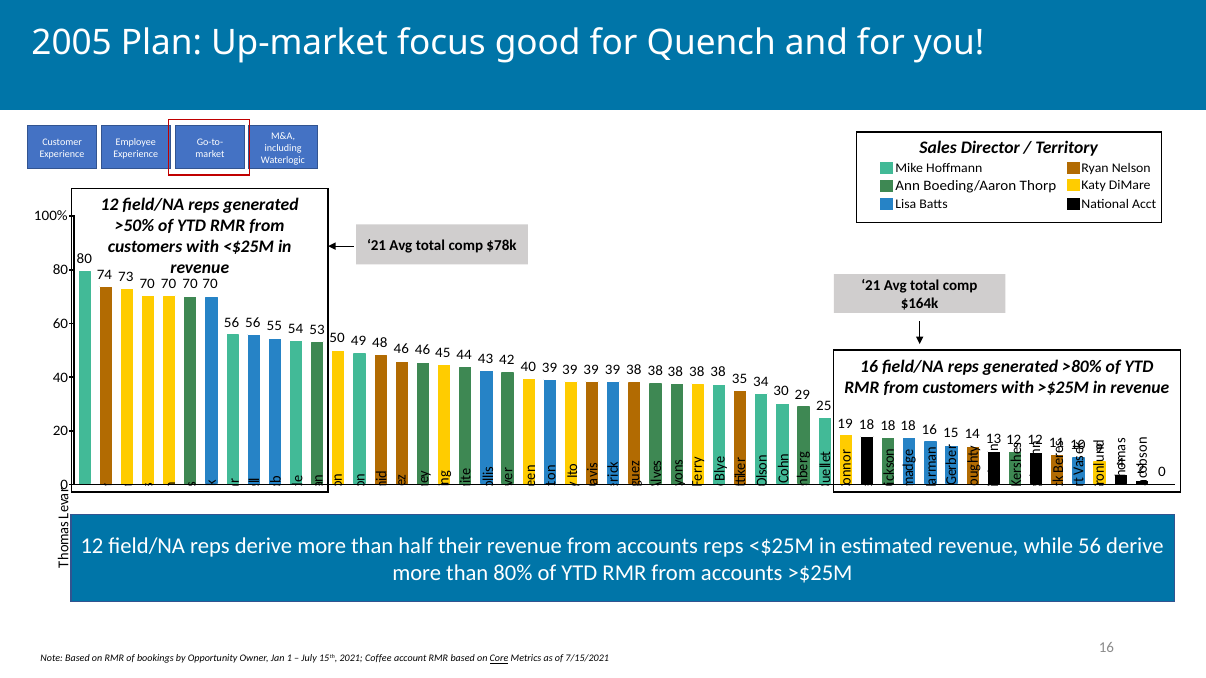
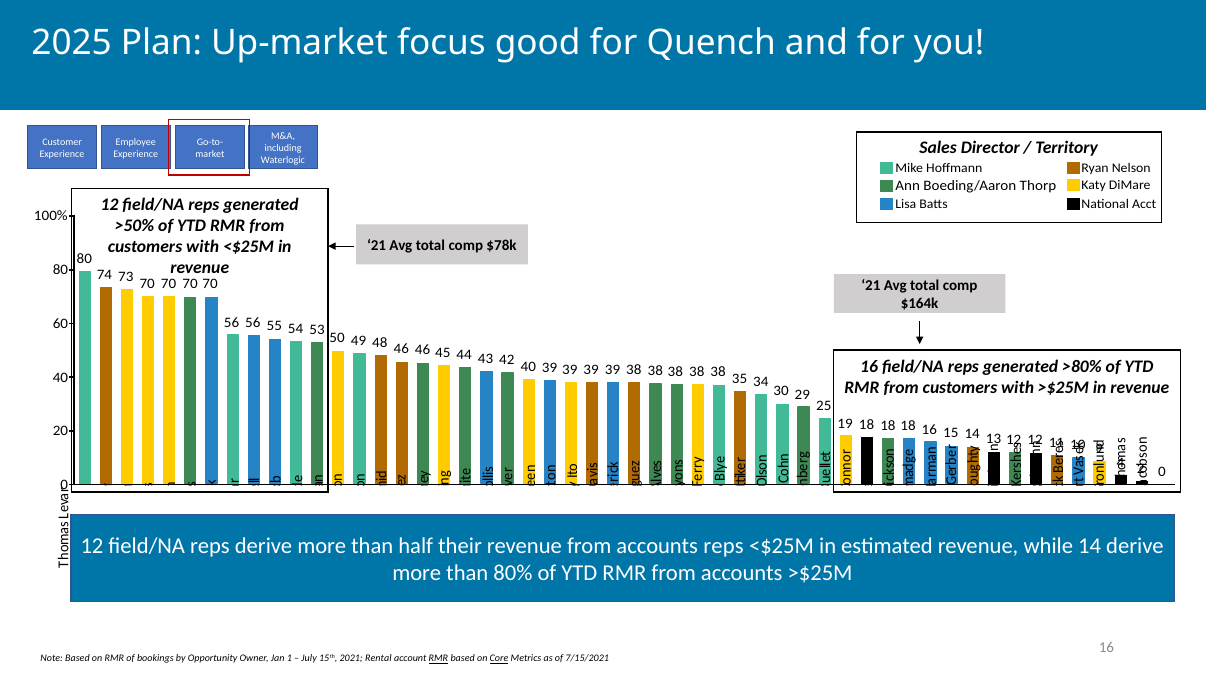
2005: 2005 -> 2025
while 56: 56 -> 14
Coffee: Coffee -> Rental
RMR at (438, 659) underline: none -> present
